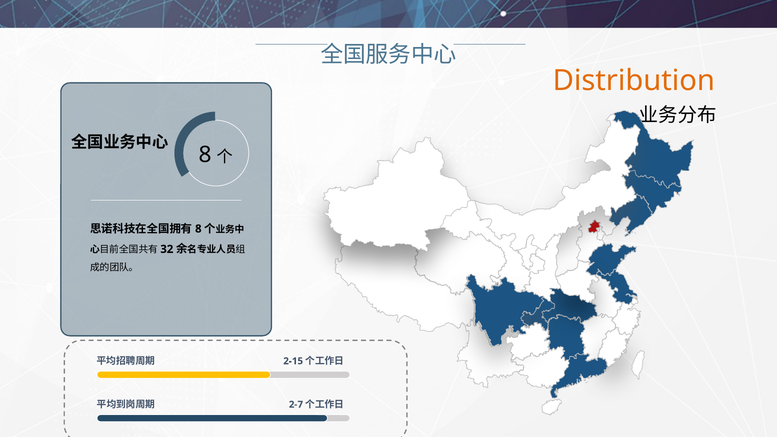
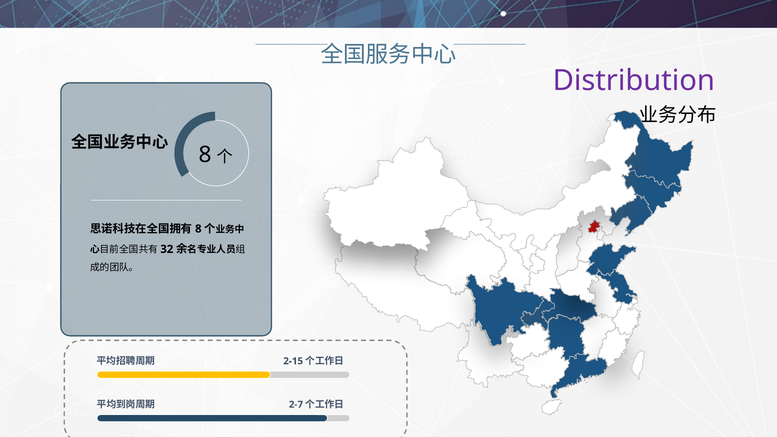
Distribution colour: orange -> purple
